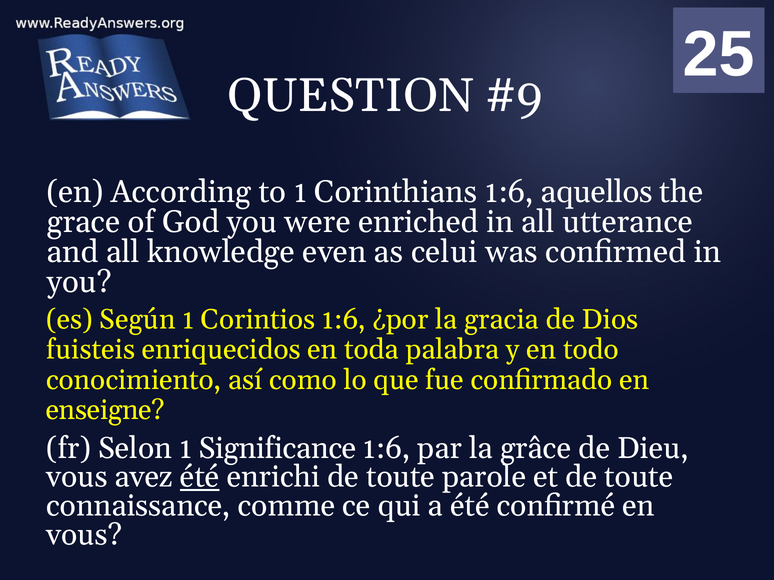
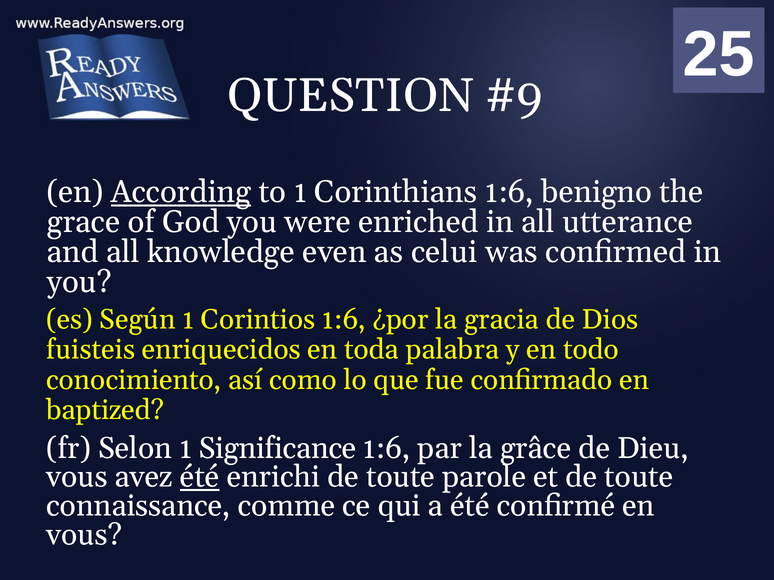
According underline: none -> present
aquellos: aquellos -> benigno
enseigne: enseigne -> baptized
